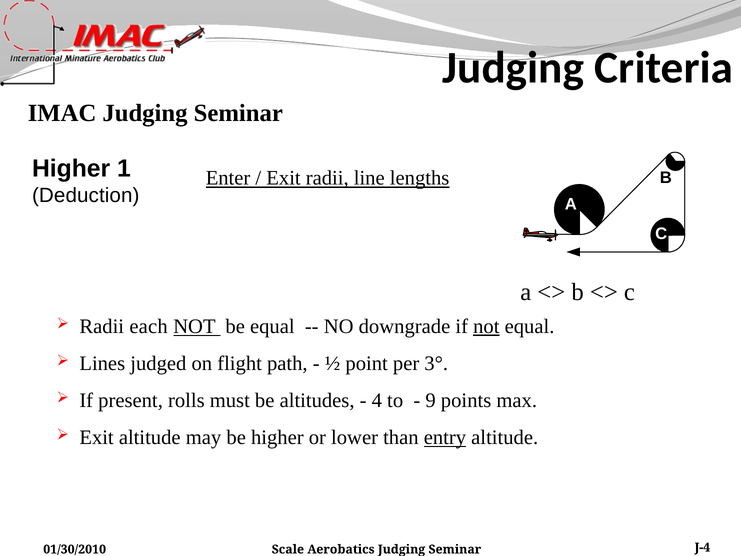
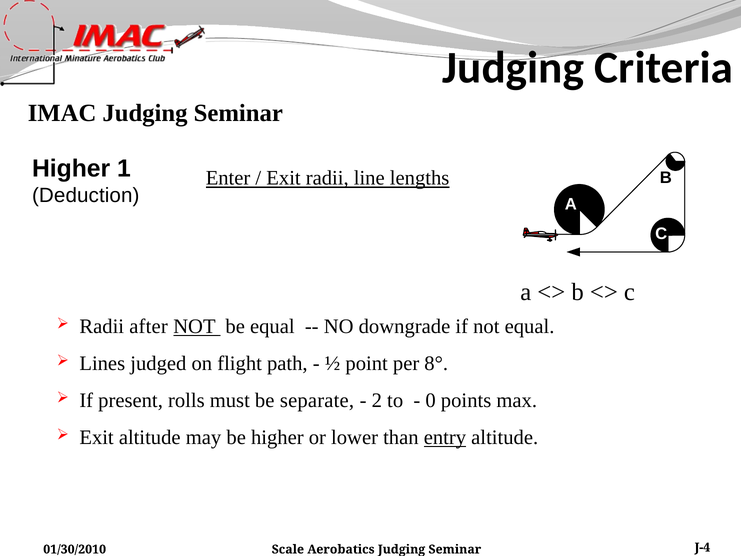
each: each -> after
not at (486, 326) underline: present -> none
3°: 3° -> 8°
altitudes: altitudes -> separate
4: 4 -> 2
9: 9 -> 0
